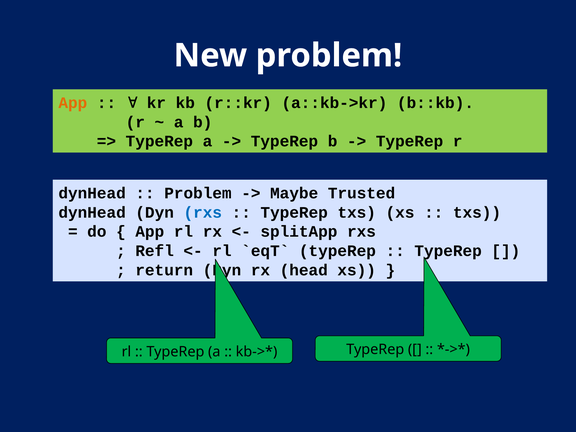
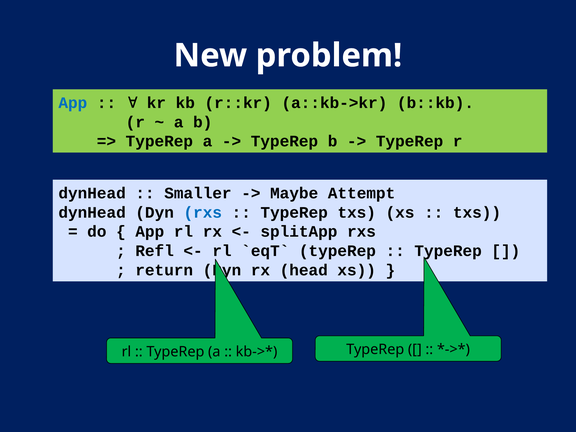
App at (73, 103) colour: orange -> blue
Problem at (198, 193): Problem -> Smaller
Trusted: Trusted -> Attempt
